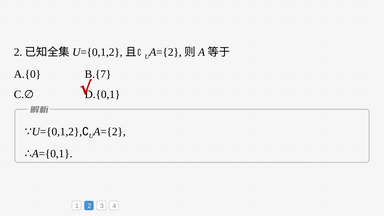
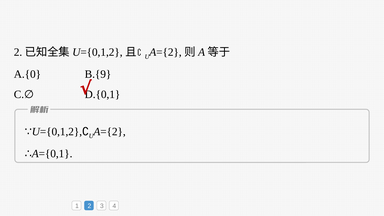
B.{7: B.{7 -> B.{9
